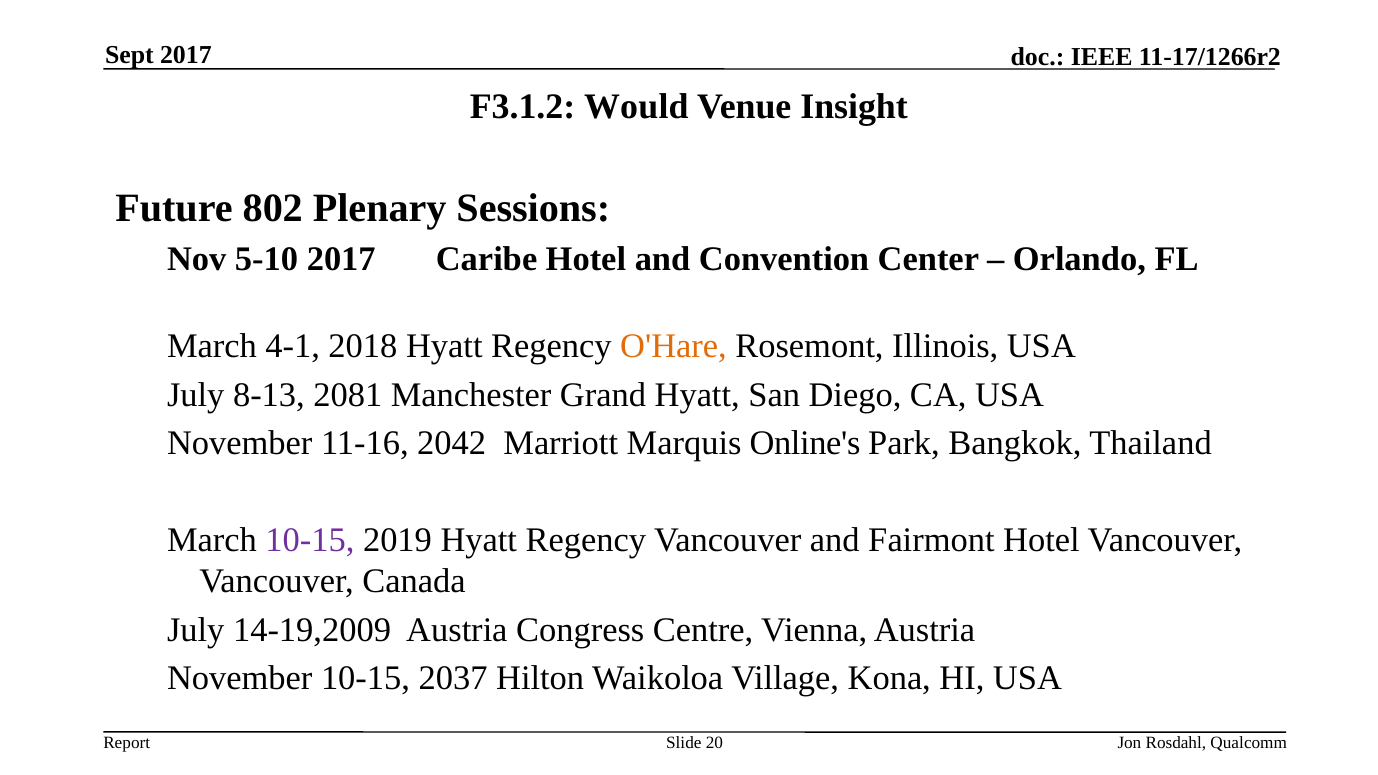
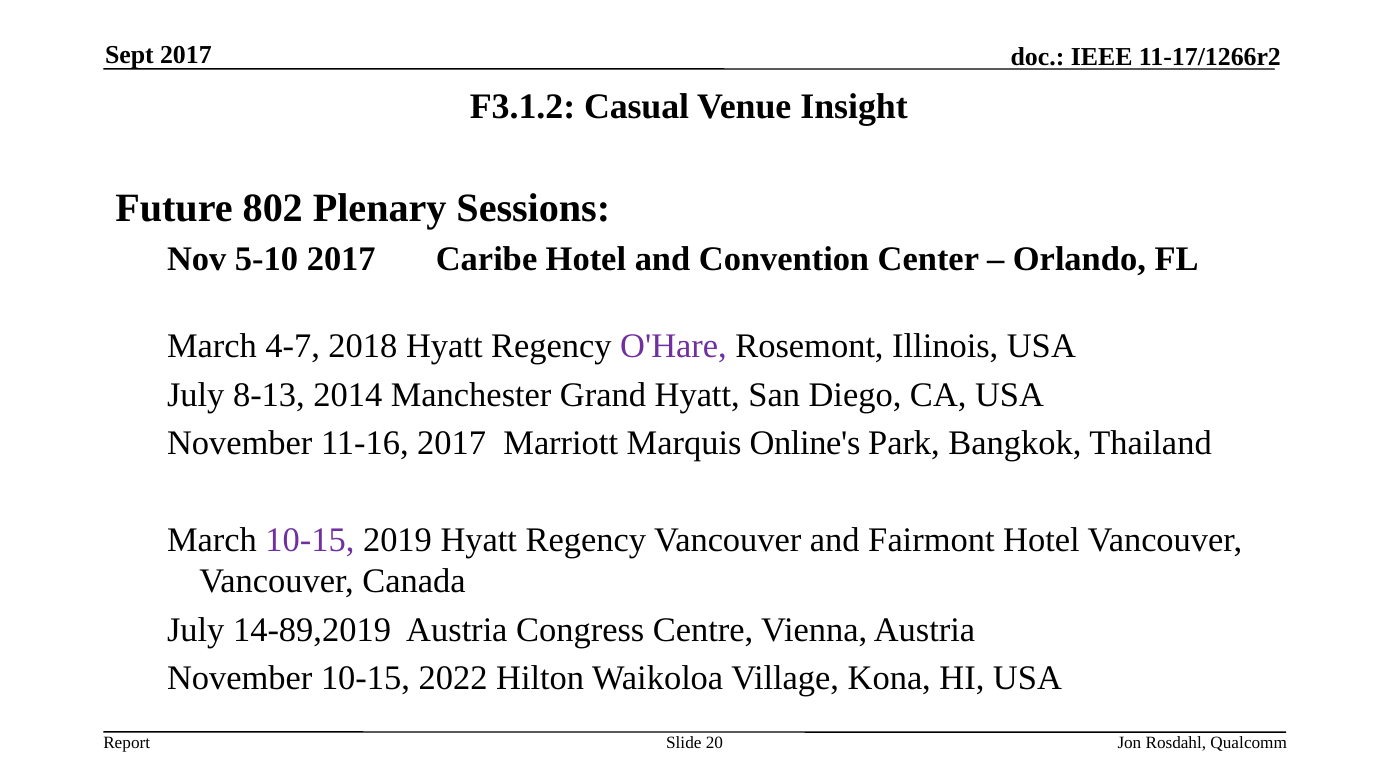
Would: Would -> Casual
4-1: 4-1 -> 4-7
O'Hare colour: orange -> purple
2081: 2081 -> 2014
11-16 2042: 2042 -> 2017
14-19,2009: 14-19,2009 -> 14-89,2019
2037: 2037 -> 2022
